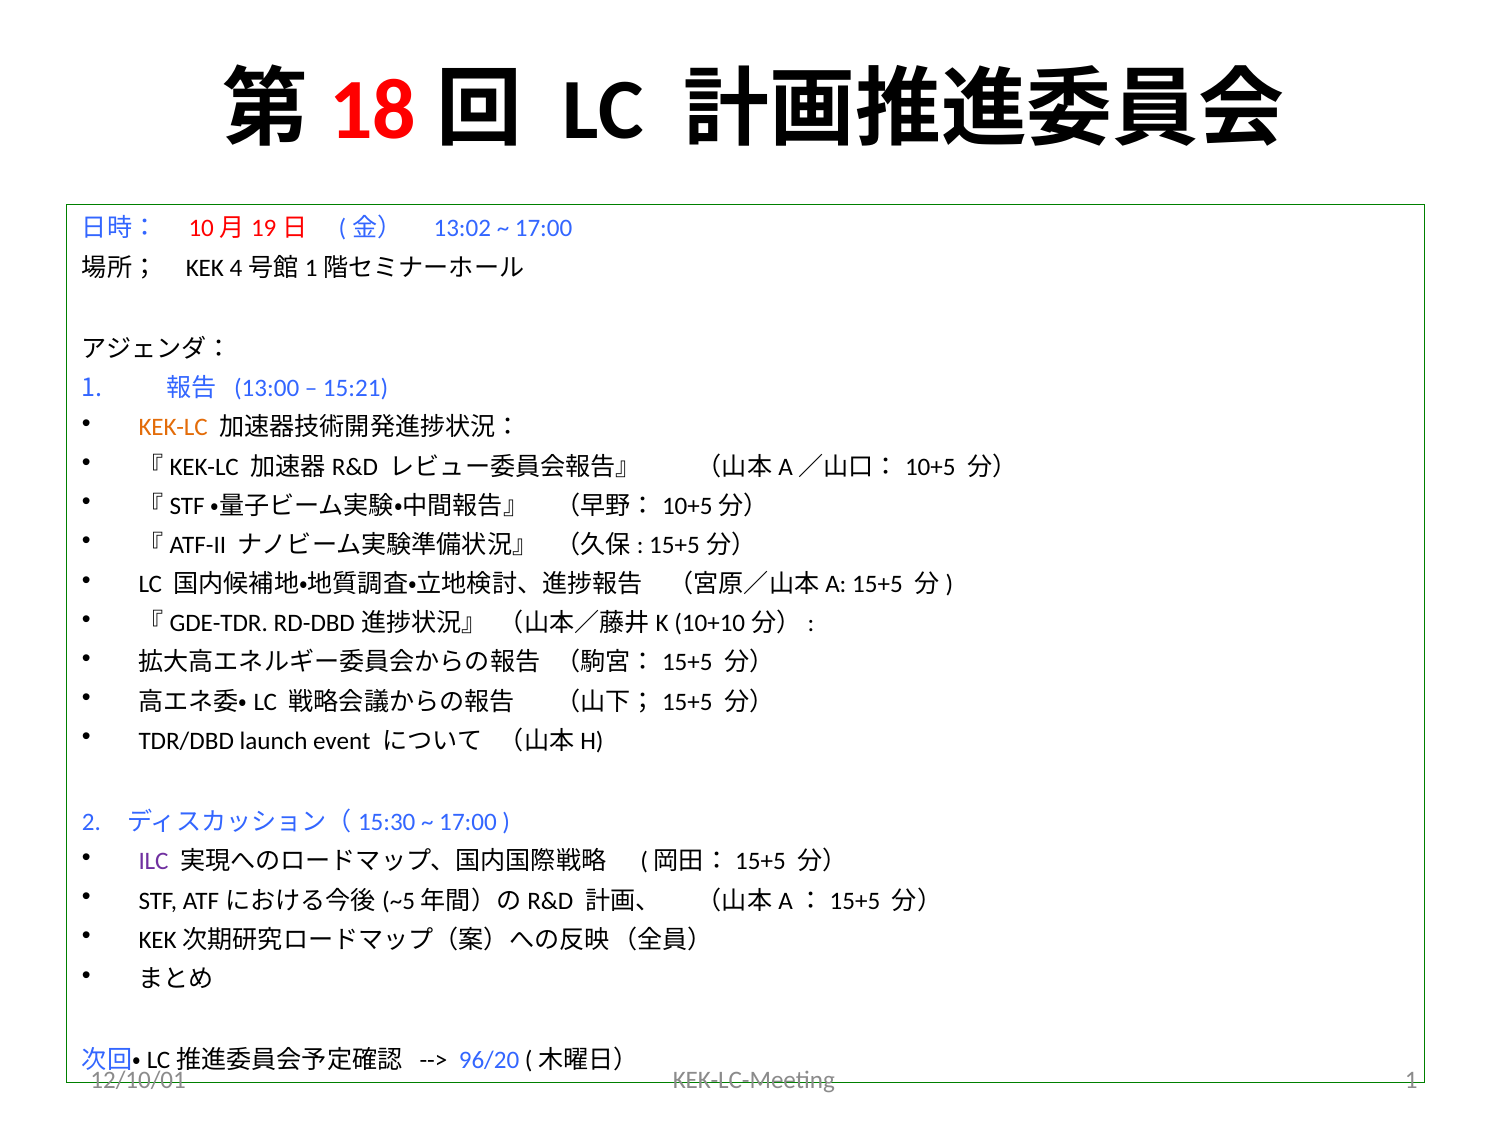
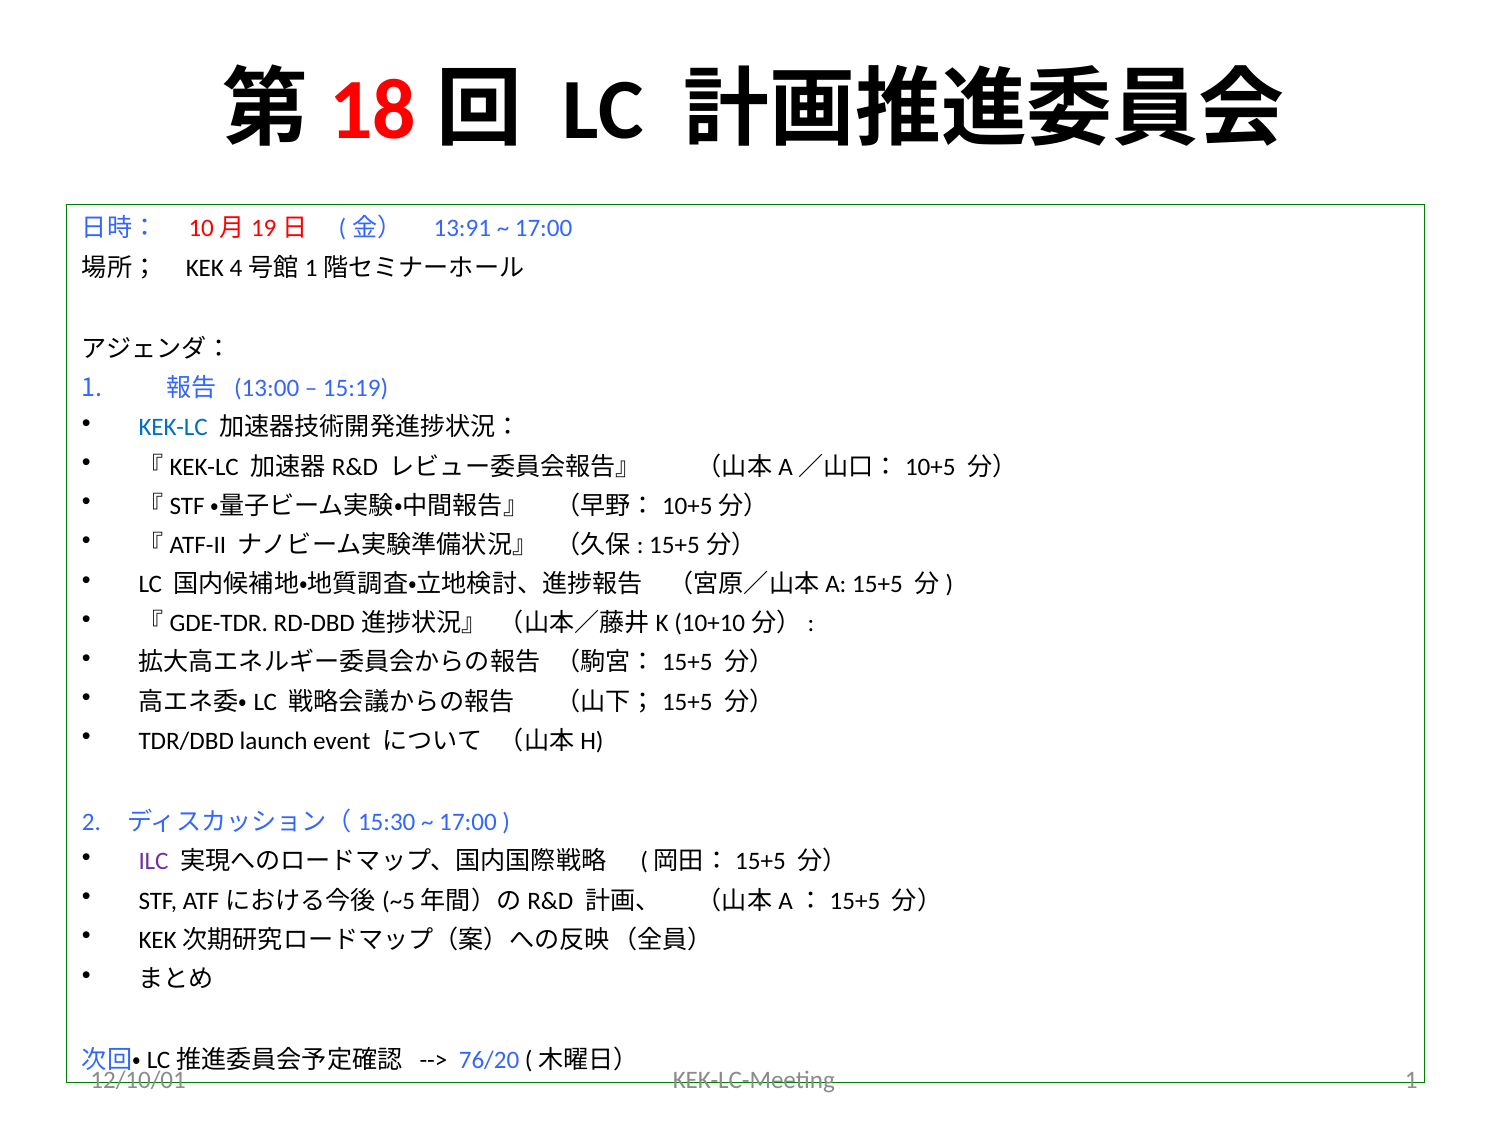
13:02: 13:02 -> 13:91
15:21: 15:21 -> 15:19
KEK-LC colour: orange -> blue
96/20: 96/20 -> 76/20
